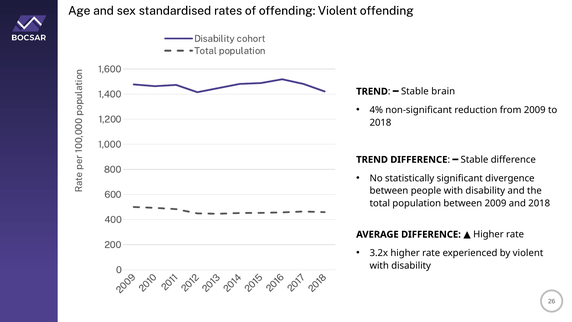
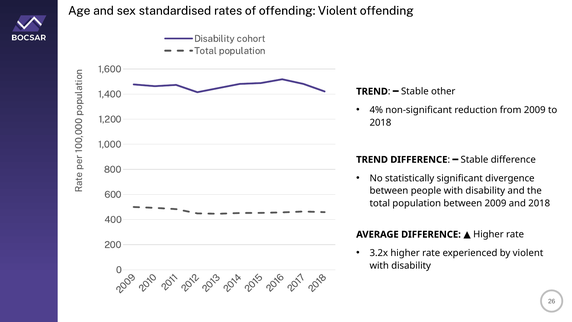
brain: brain -> other
